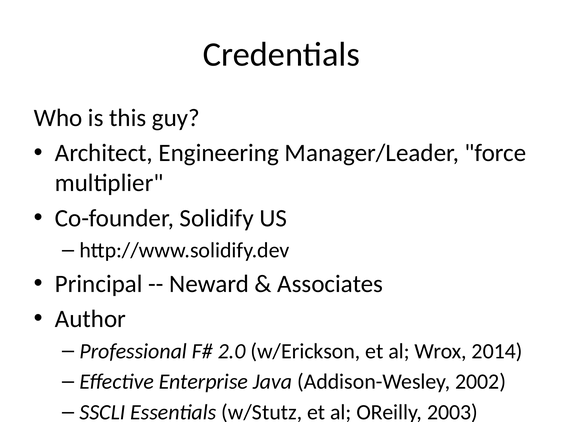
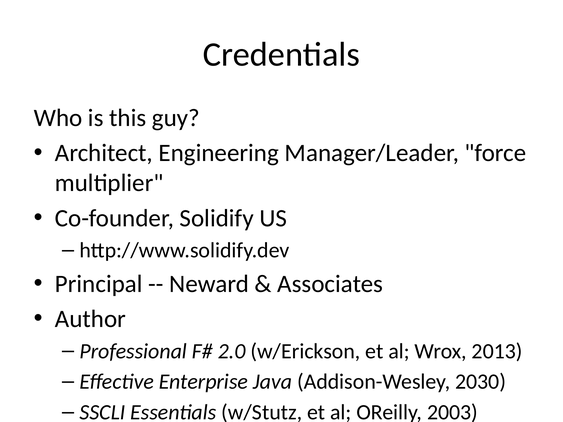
2014: 2014 -> 2013
2002: 2002 -> 2030
